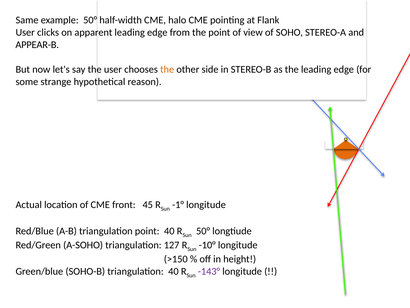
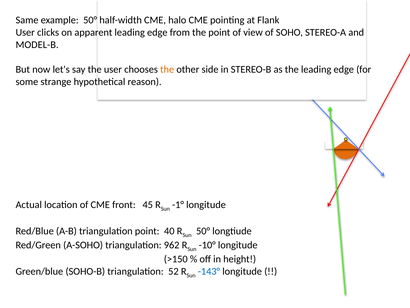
APPEAR-B: APPEAR-B -> MODEL-B
127: 127 -> 962
triangulation 40: 40 -> 52
-143° colour: purple -> blue
